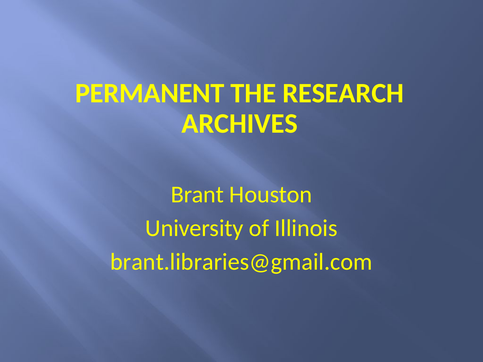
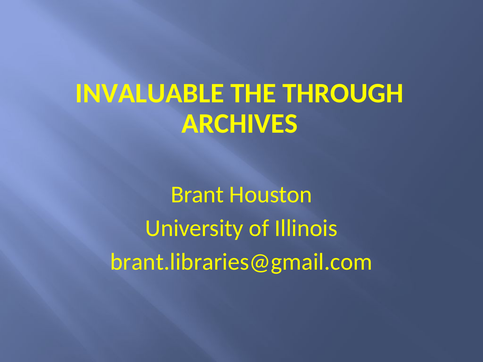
PERMANENT: PERMANENT -> INVALUABLE
RESEARCH: RESEARCH -> THROUGH
